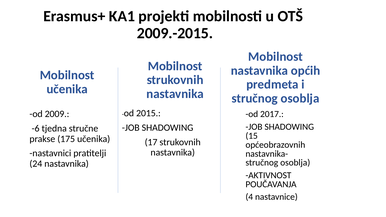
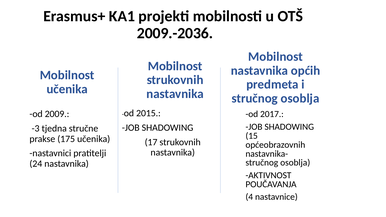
2009.-2015: 2009.-2015 -> 2009.-2036
-6: -6 -> -3
